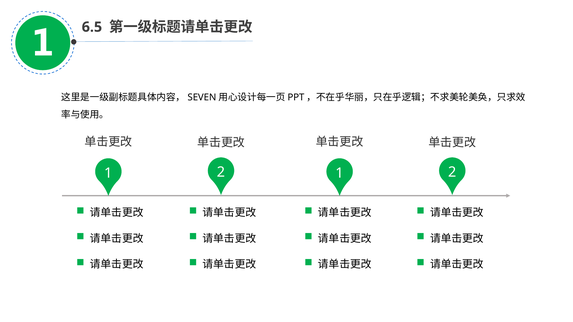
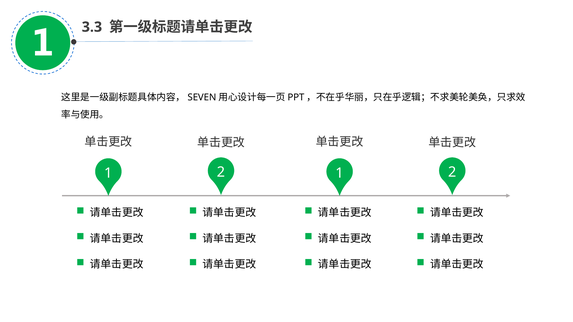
6.5: 6.5 -> 3.3
